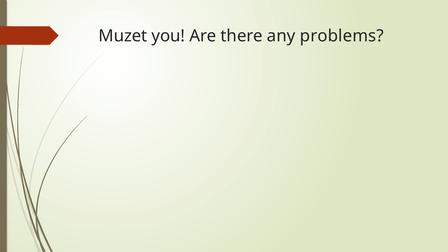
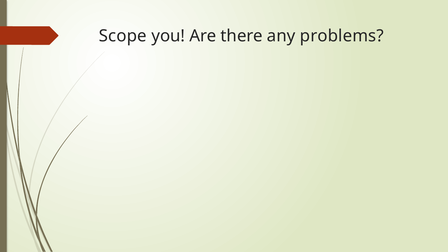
Muzet: Muzet -> Scope
